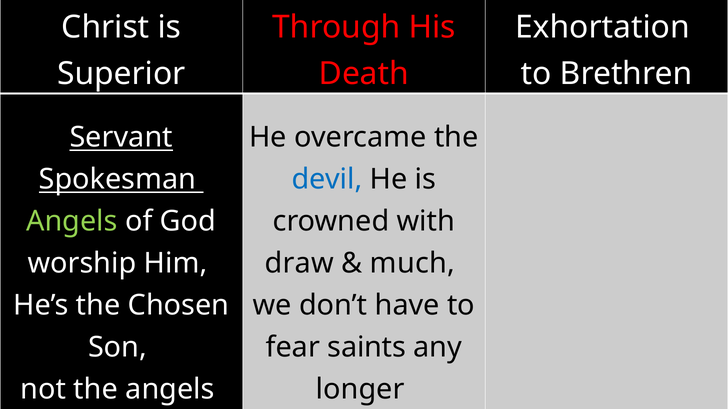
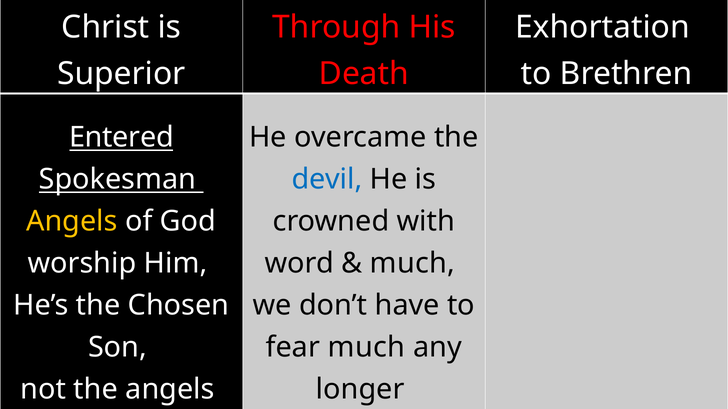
Servant: Servant -> Entered
Angels at (72, 221) colour: light green -> yellow
draw: draw -> word
fear saints: saints -> much
